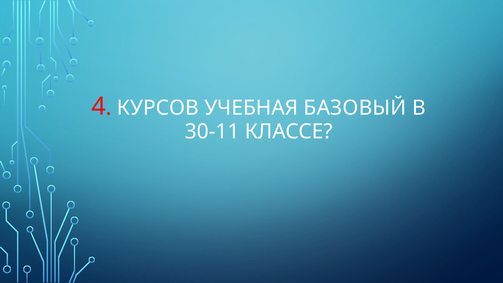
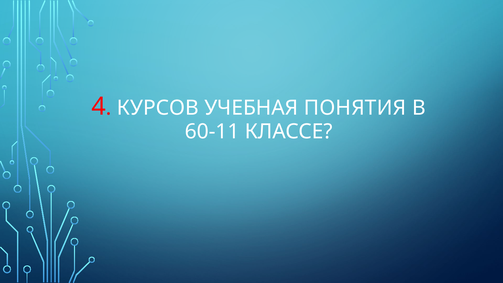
БАЗОВЫЙ: БАЗОВЫЙ -> ПОНЯТИЯ
30-11: 30-11 -> 60-11
